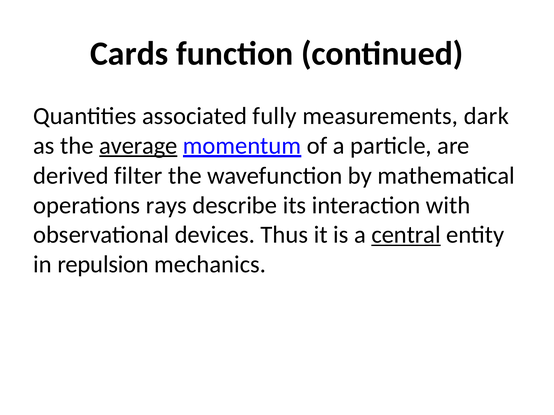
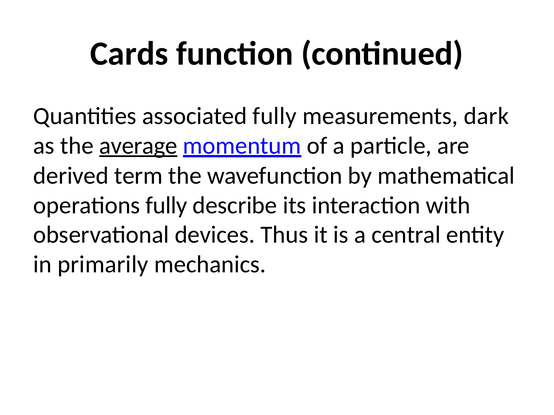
filter: filter -> term
operations rays: rays -> fully
central underline: present -> none
repulsion: repulsion -> primarily
